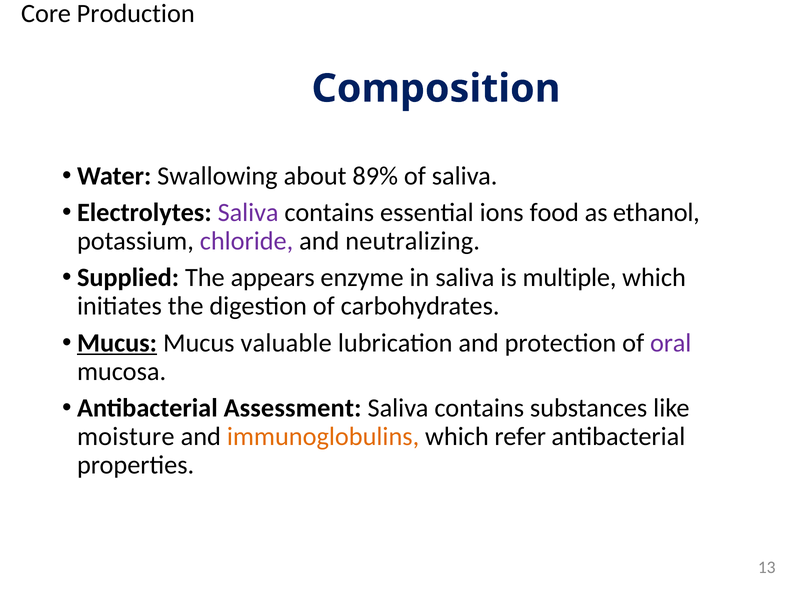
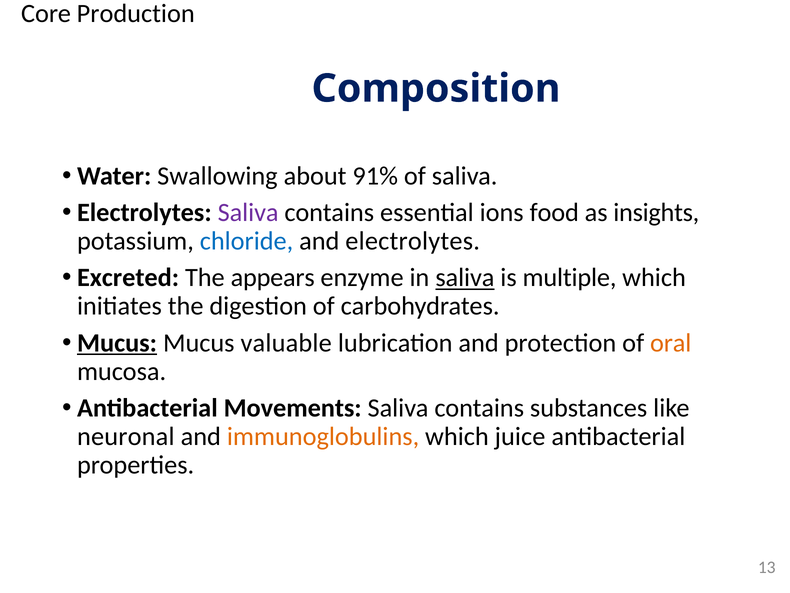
89%: 89% -> 91%
ethanol: ethanol -> insights
chloride colour: purple -> blue
and neutralizing: neutralizing -> electrolytes
Supplied: Supplied -> Excreted
saliva at (465, 278) underline: none -> present
oral colour: purple -> orange
Assessment: Assessment -> Movements
moisture: moisture -> neuronal
refer: refer -> juice
